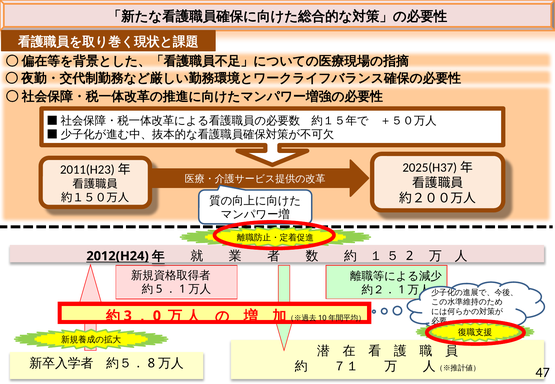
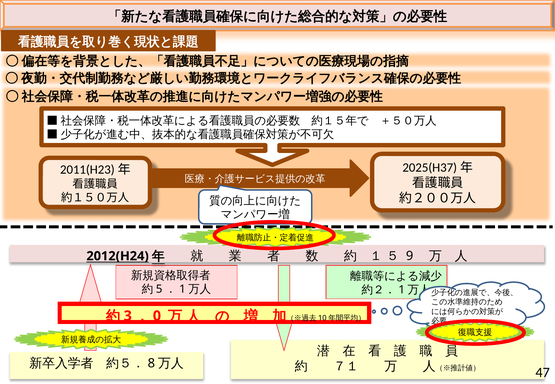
2: 2 -> 9
